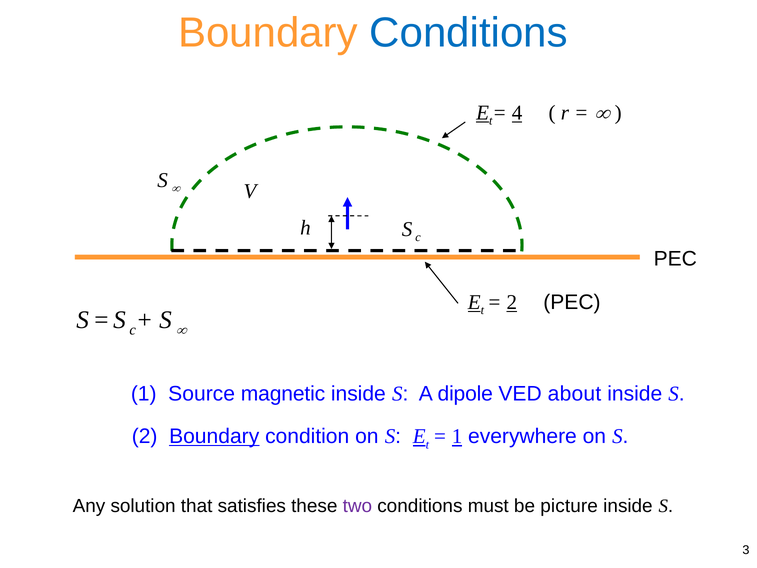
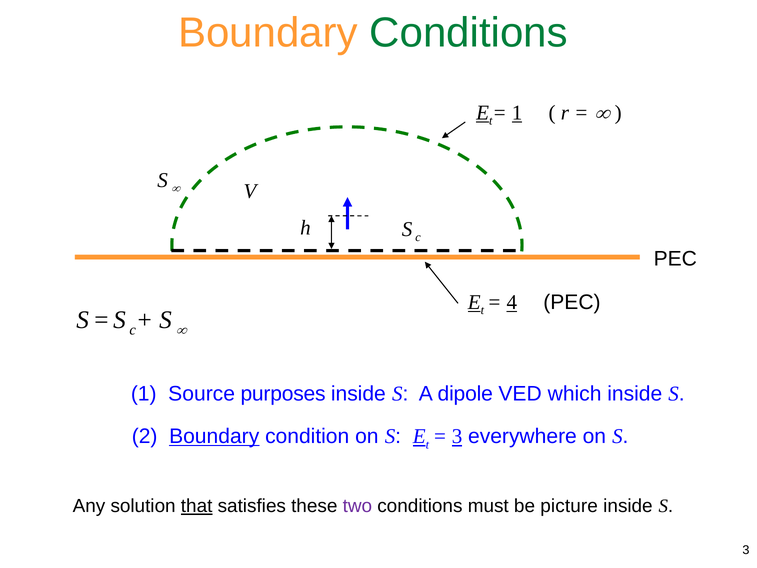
Conditions at (469, 33) colour: blue -> green
4 at (517, 113): 4 -> 1
2 at (512, 302): 2 -> 4
magnetic: magnetic -> purposes
about: about -> which
1 at (457, 436): 1 -> 3
that underline: none -> present
